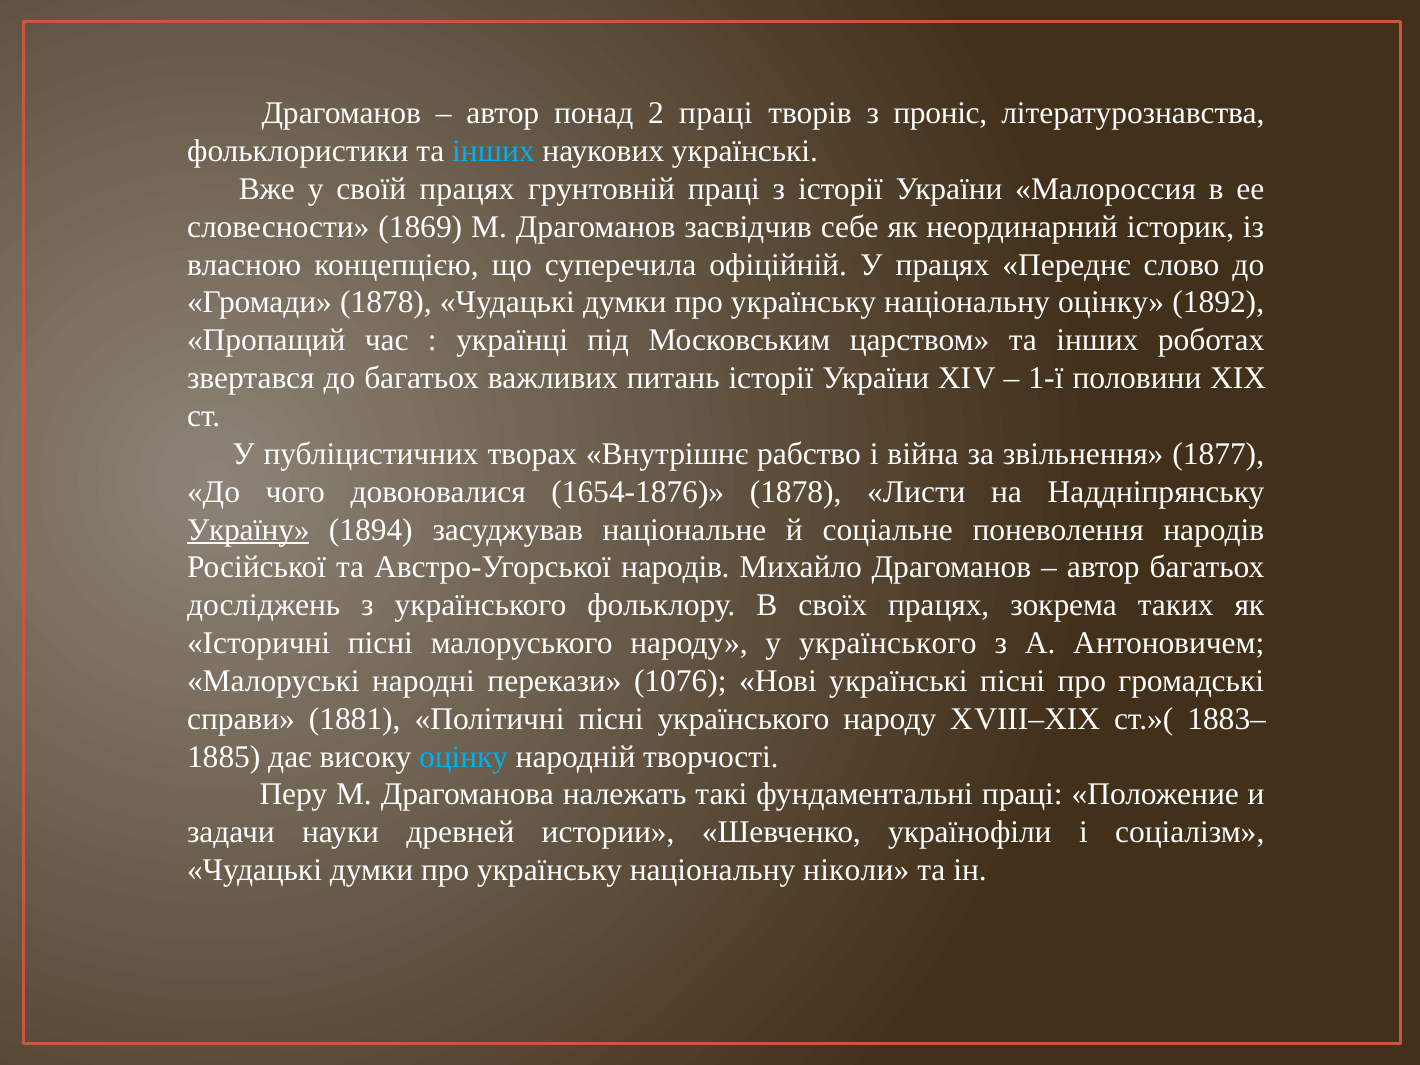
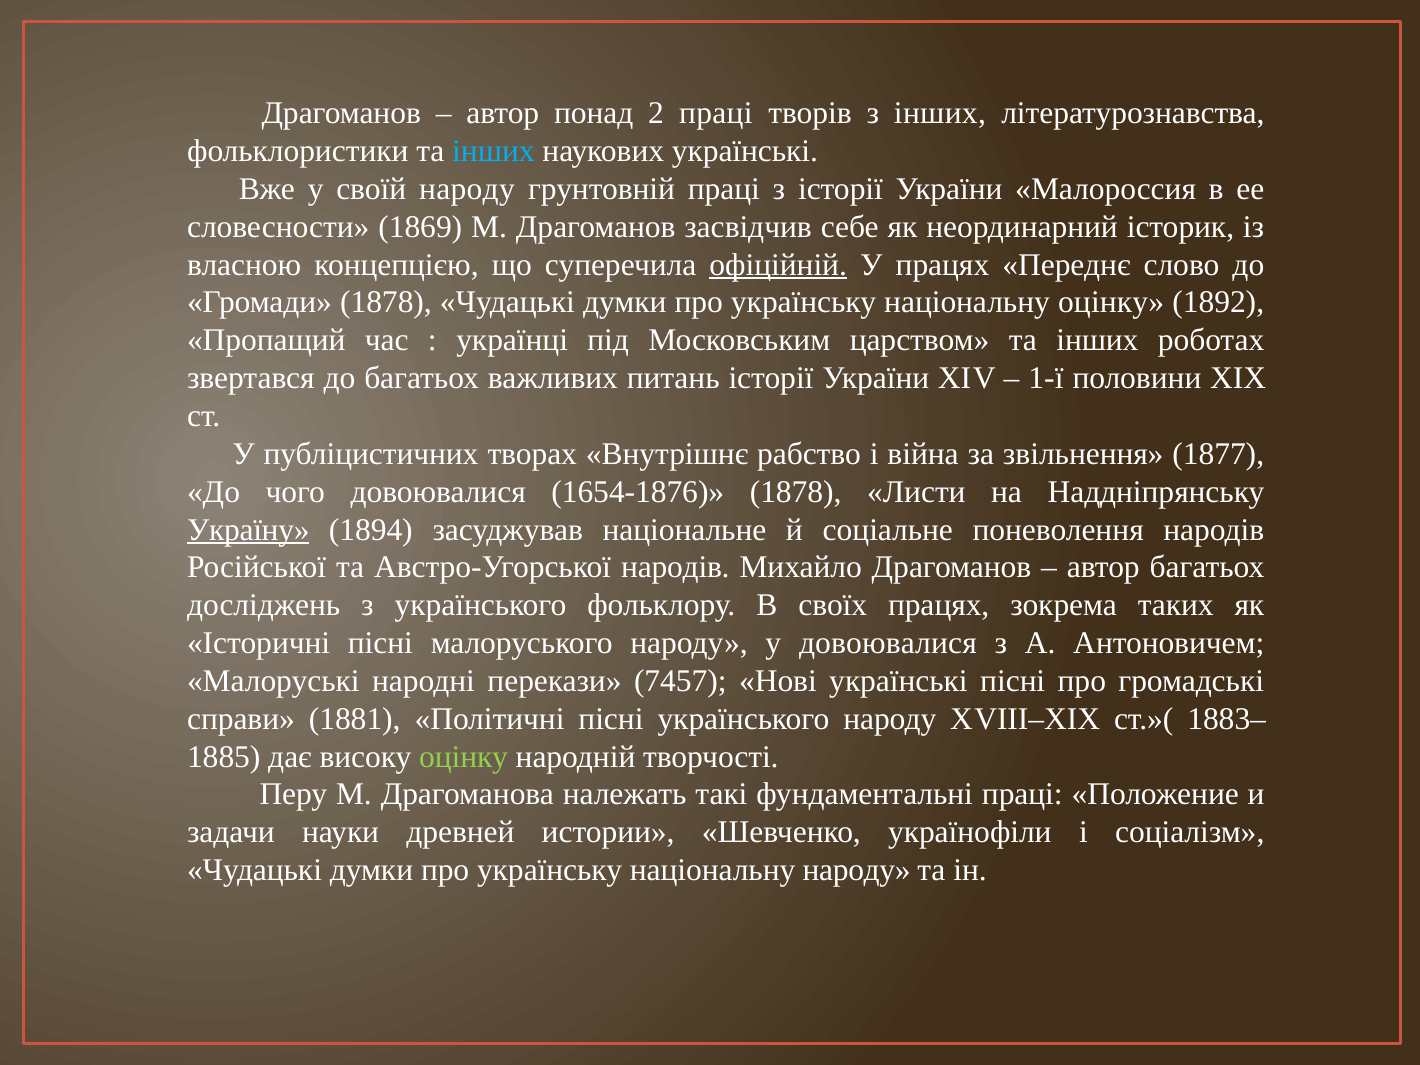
з проніс: проніс -> інших
своїй працях: працях -> народу
офіційній underline: none -> present
у українського: українського -> довоювалися
1076: 1076 -> 7457
оцінку at (464, 757) colour: light blue -> light green
національну ніколи: ніколи -> народу
